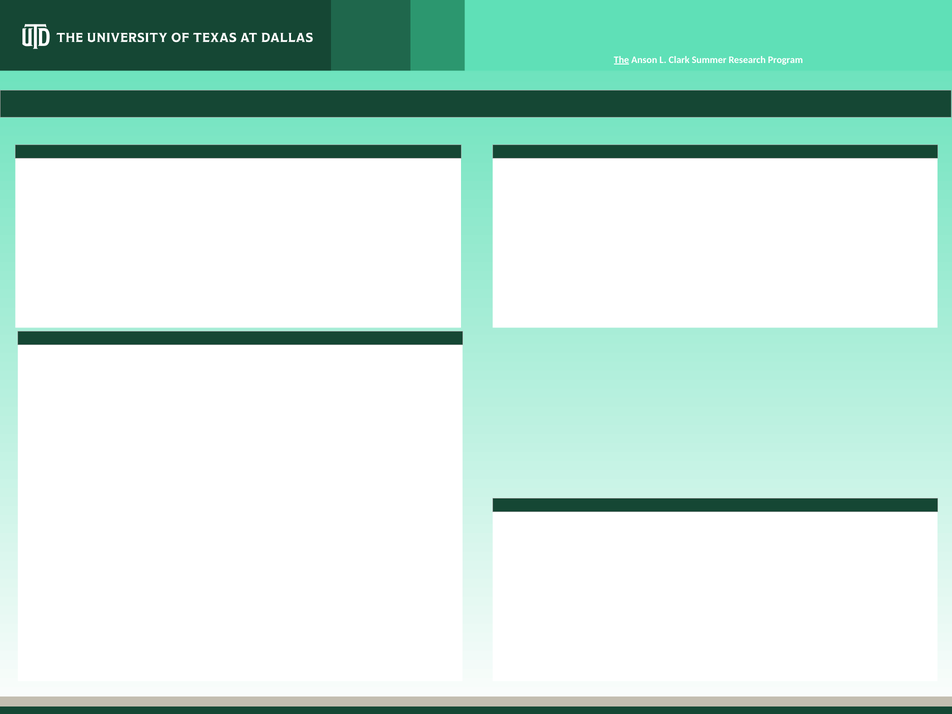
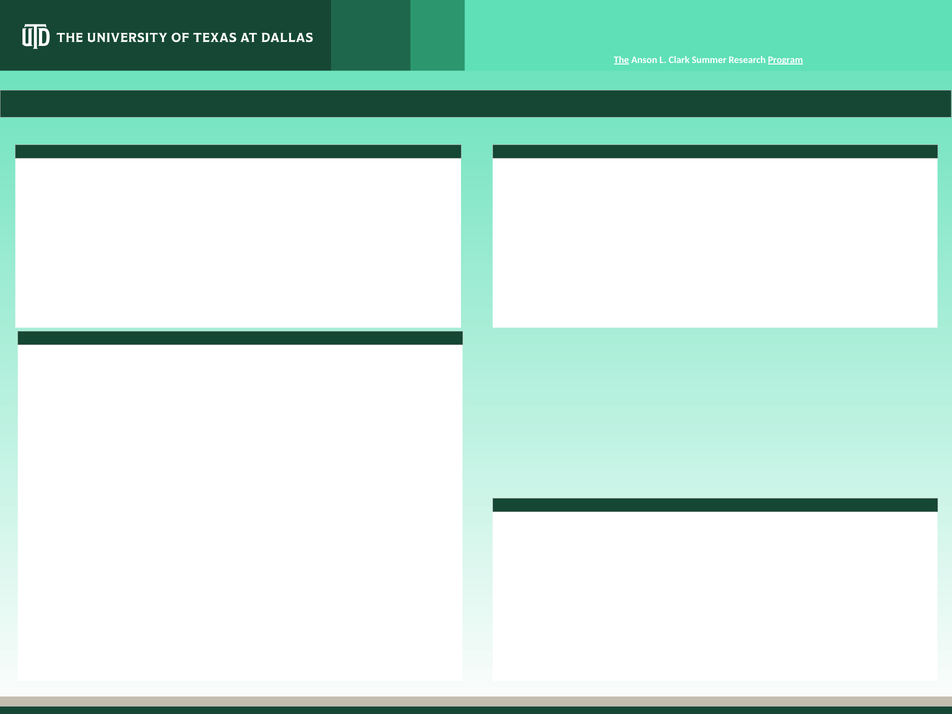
Program underline: none -> present
